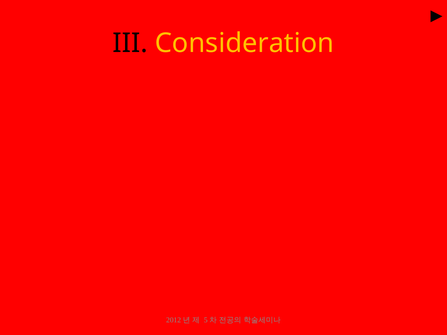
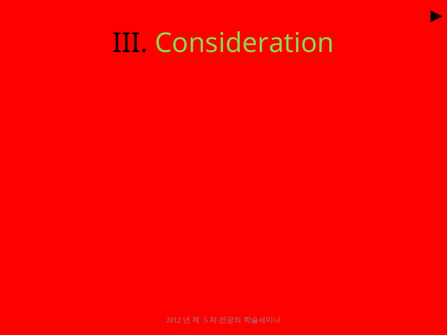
Consideration colour: yellow -> light green
